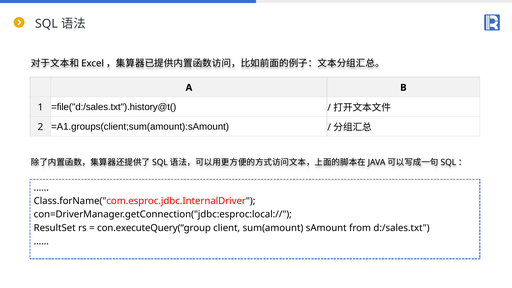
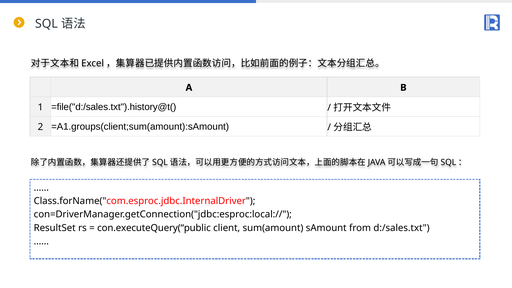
con.executeQuery(“group: con.executeQuery(“group -> con.executeQuery(“public
